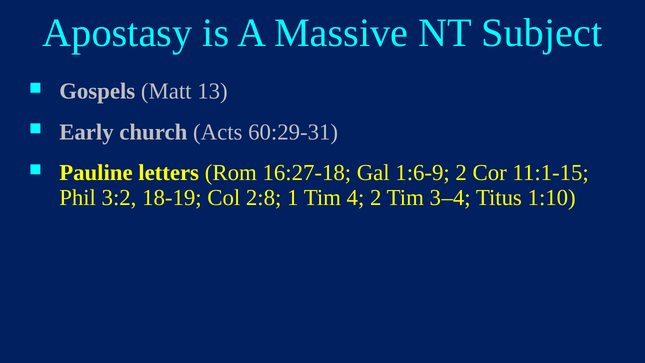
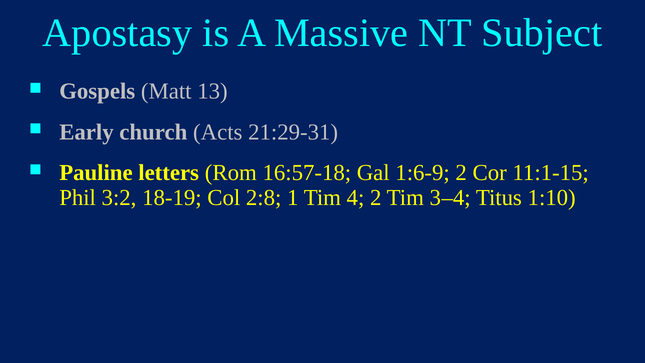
60:29-31: 60:29-31 -> 21:29-31
16:27-18: 16:27-18 -> 16:57-18
